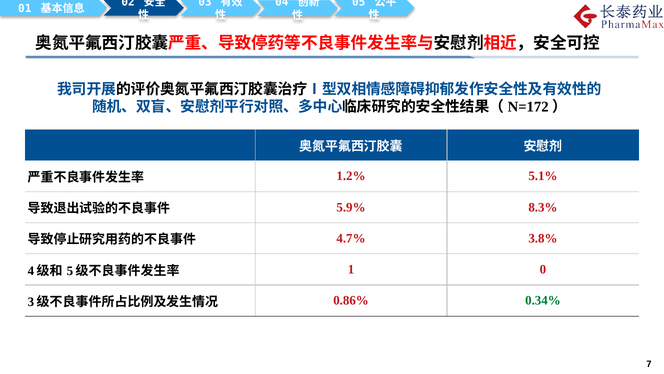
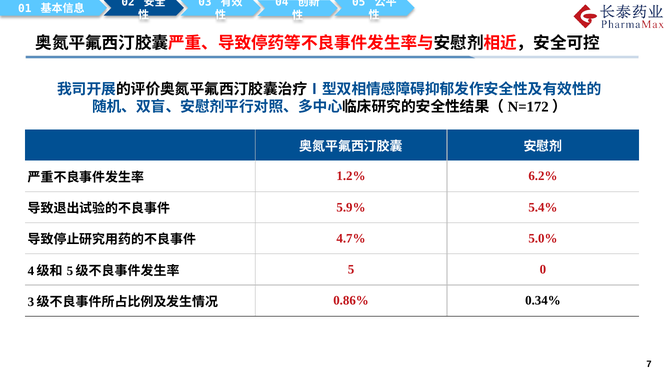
5.1%: 5.1% -> 6.2%
8.3%: 8.3% -> 5.4%
3.8%: 3.8% -> 5.0%
1: 1 -> 5
0.34% colour: green -> black
